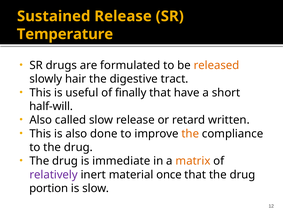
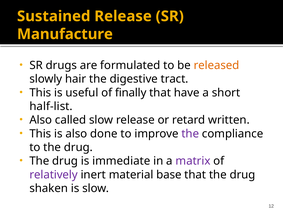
Temperature: Temperature -> Manufacture
half-will: half-will -> half-list
the at (190, 134) colour: orange -> purple
matrix colour: orange -> purple
once: once -> base
portion: portion -> shaken
